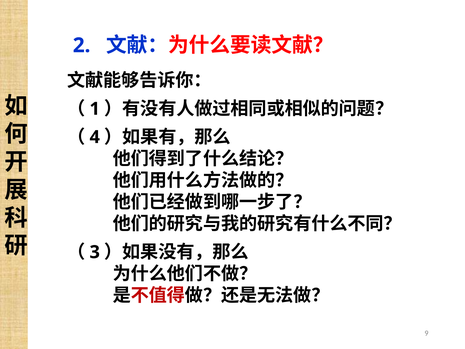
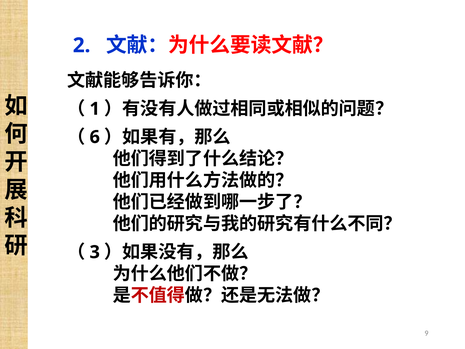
4: 4 -> 6
